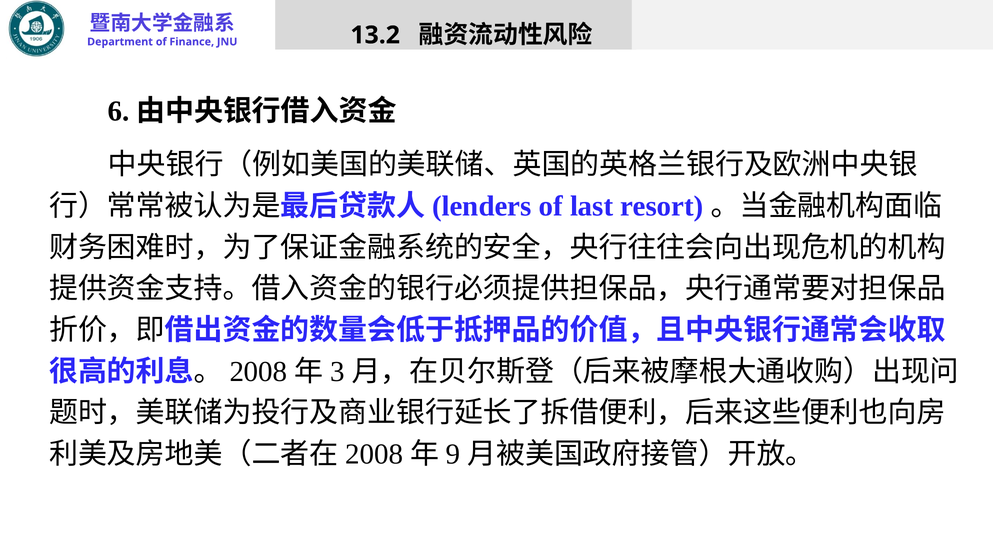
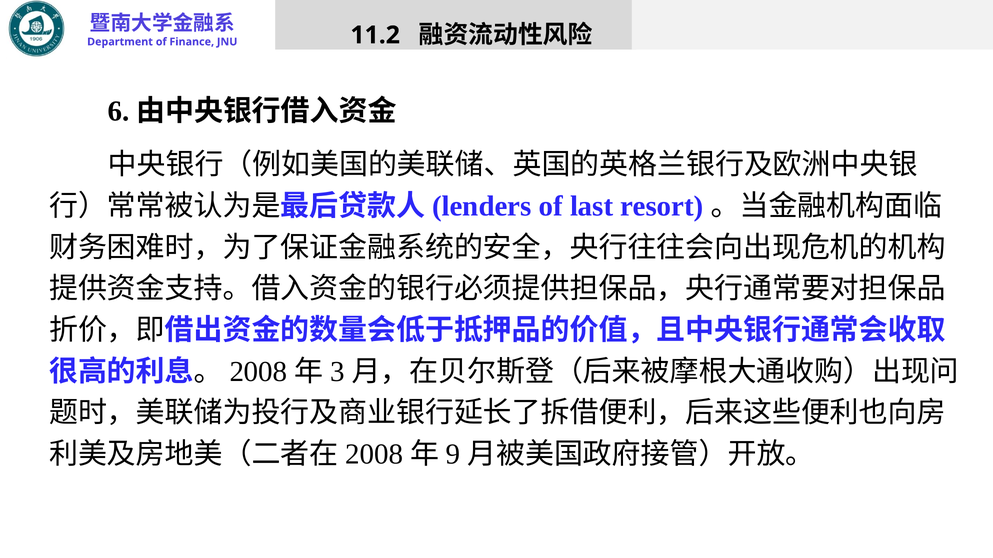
13.2: 13.2 -> 11.2
